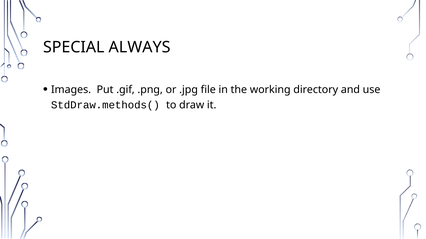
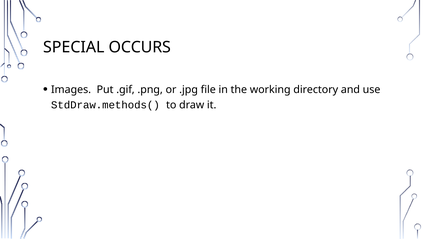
ALWAYS: ALWAYS -> OCCURS
